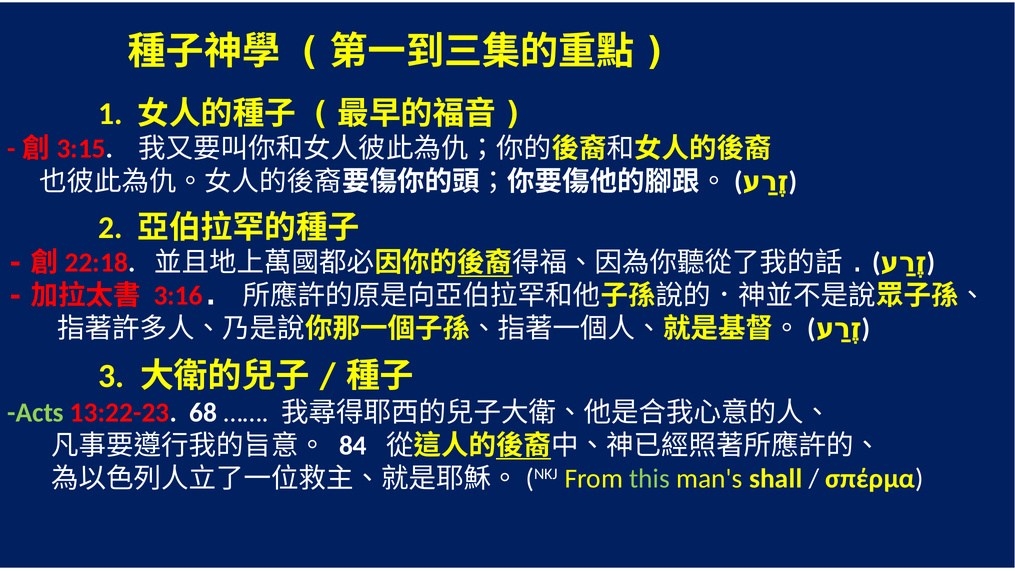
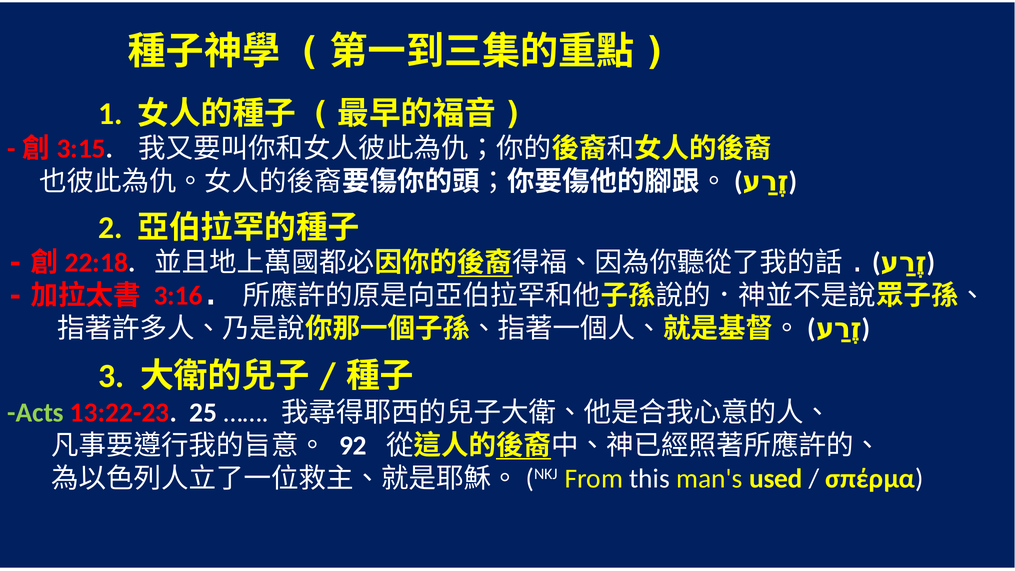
68: 68 -> 25
84: 84 -> 92
this colour: light green -> white
shall: shall -> used
